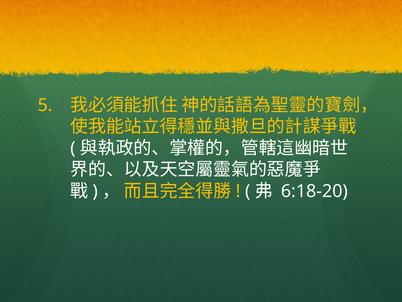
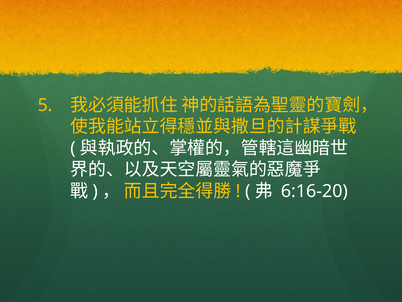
6:18-20: 6:18-20 -> 6:16-20
